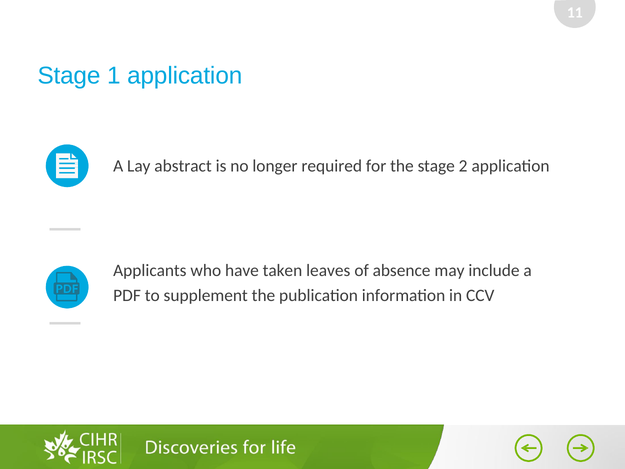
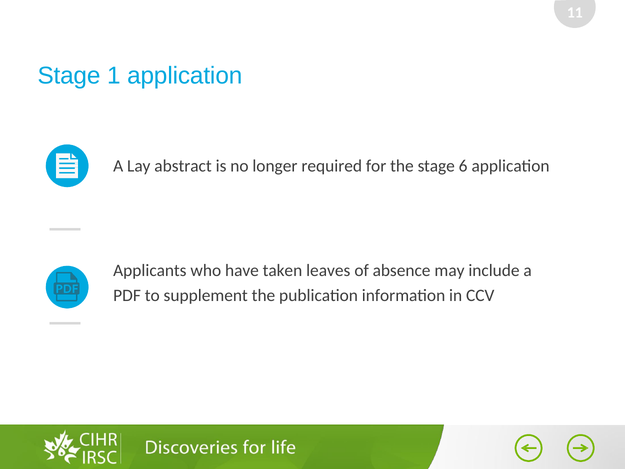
2: 2 -> 6
